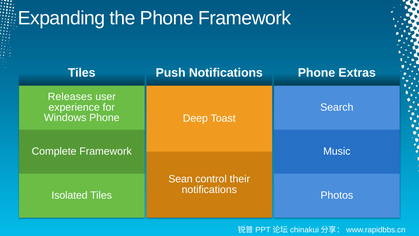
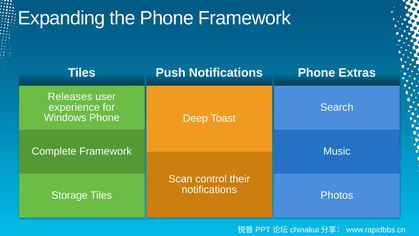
Sean: Sean -> Scan
Isolated: Isolated -> Storage
